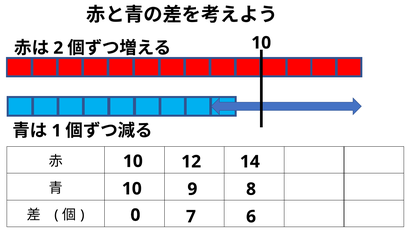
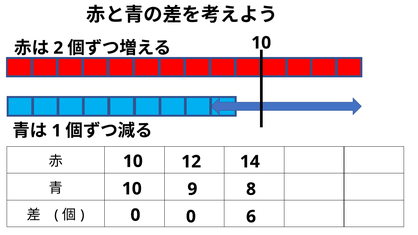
0 7: 7 -> 0
